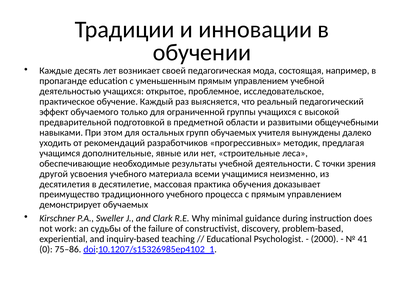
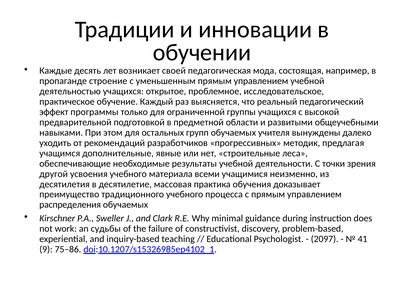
education: education -> строение
обучаемого: обучаемого -> программы
демонстрирует: демонстрирует -> распределения
2000: 2000 -> 2097
0: 0 -> 9
